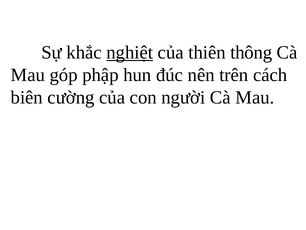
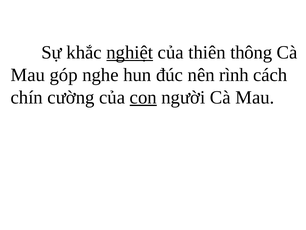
phập: phập -> nghe
trên: trên -> rình
biên: biên -> chín
con underline: none -> present
